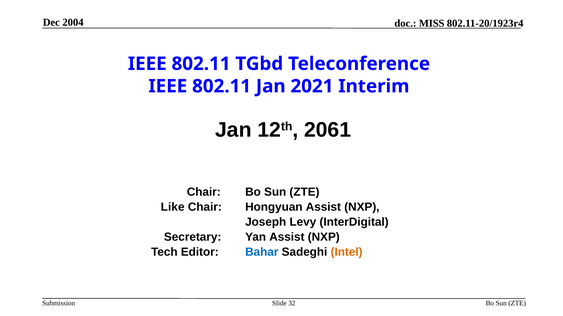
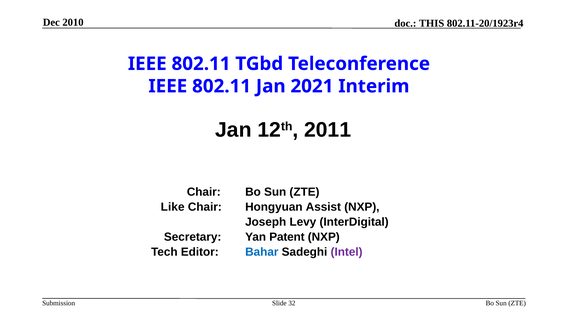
2004: 2004 -> 2010
MISS: MISS -> THIS
2061: 2061 -> 2011
Yan Assist: Assist -> Patent
Intel colour: orange -> purple
